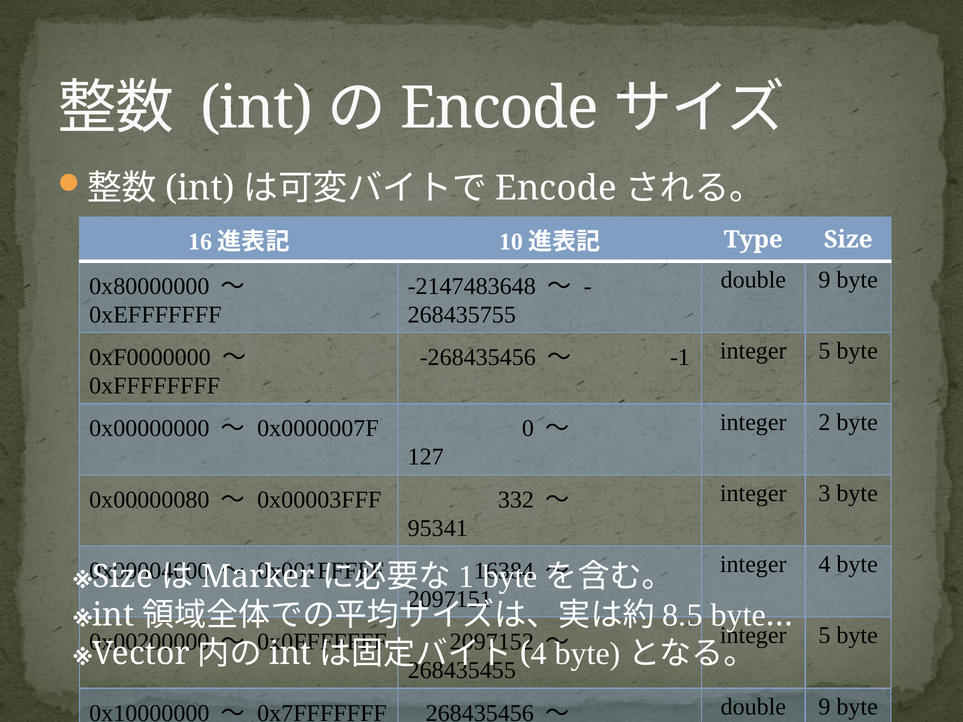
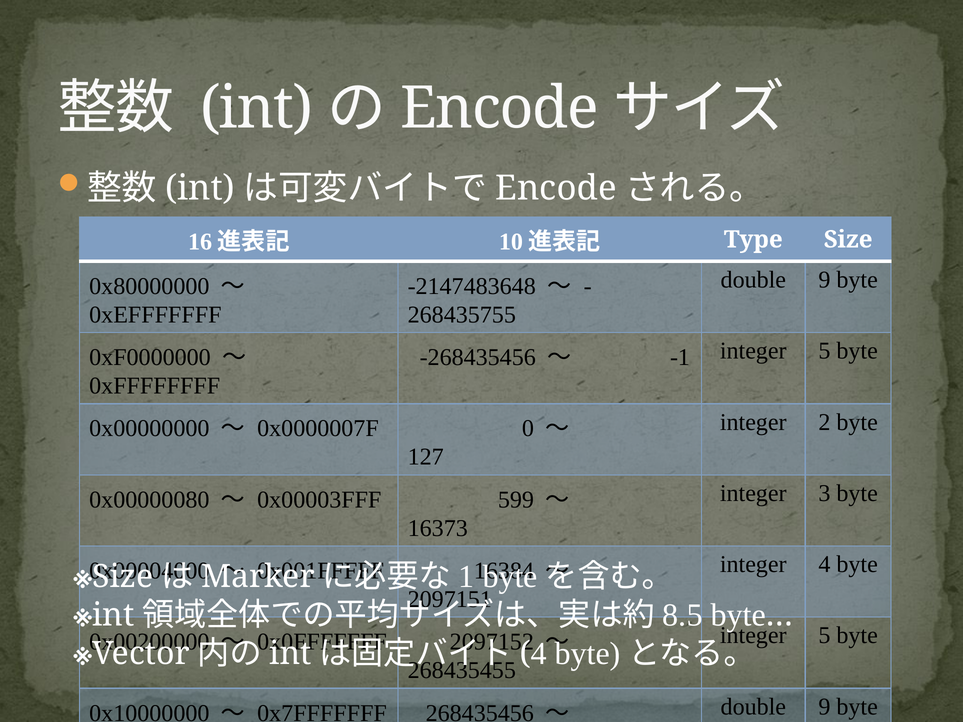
332: 332 -> 599
95341: 95341 -> 16373
